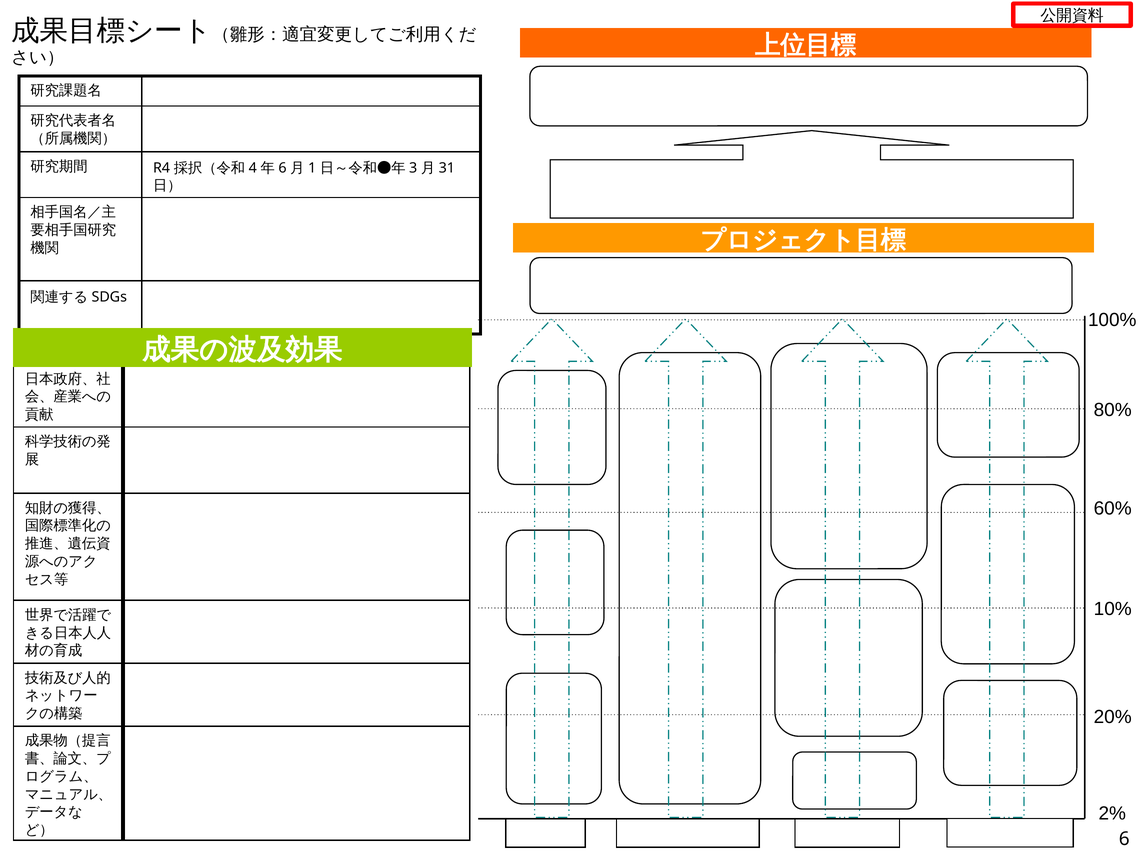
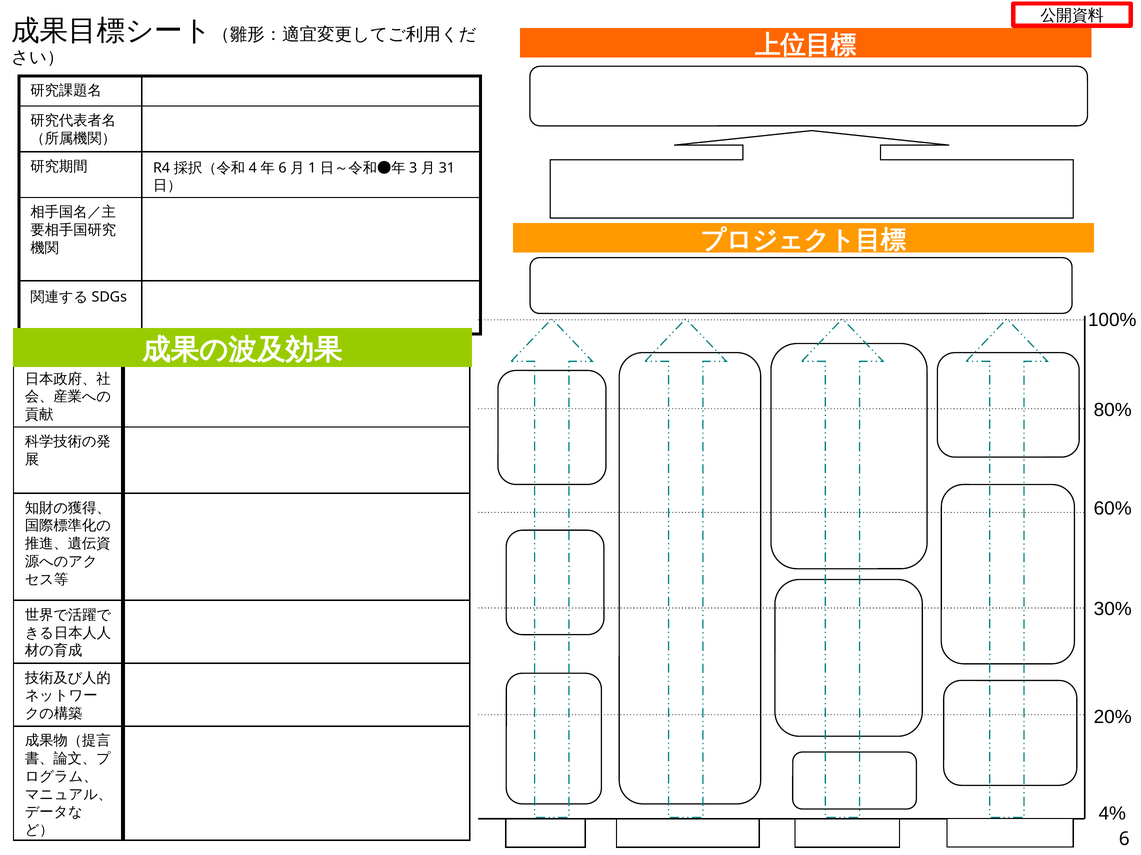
10%: 10% -> 30%
2%: 2% -> 4%
